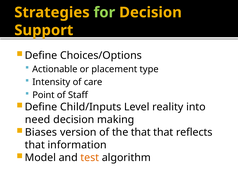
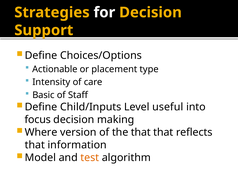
for colour: light green -> white
Point: Point -> Basic
reality: reality -> useful
need: need -> focus
Biases: Biases -> Where
